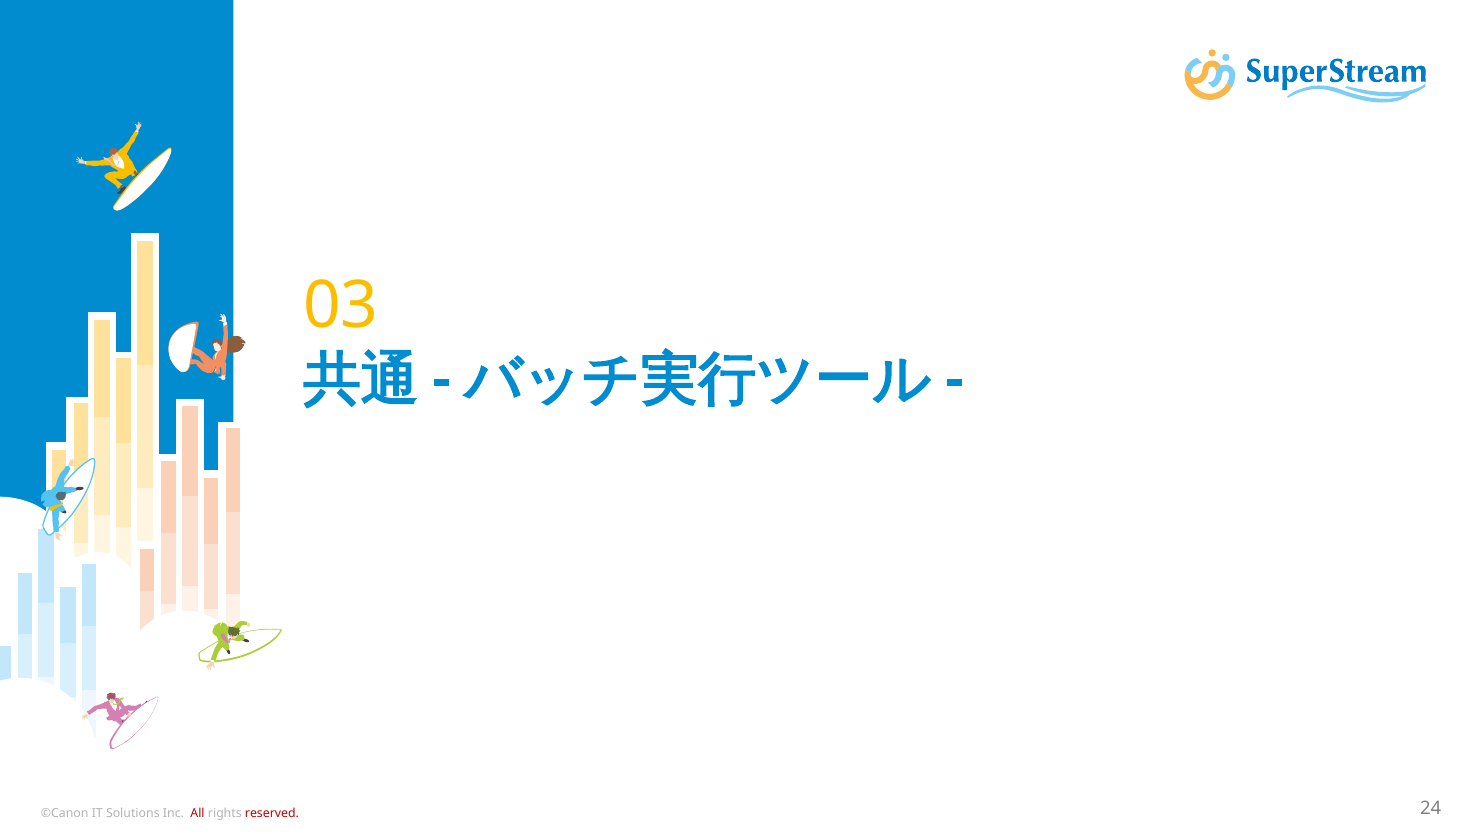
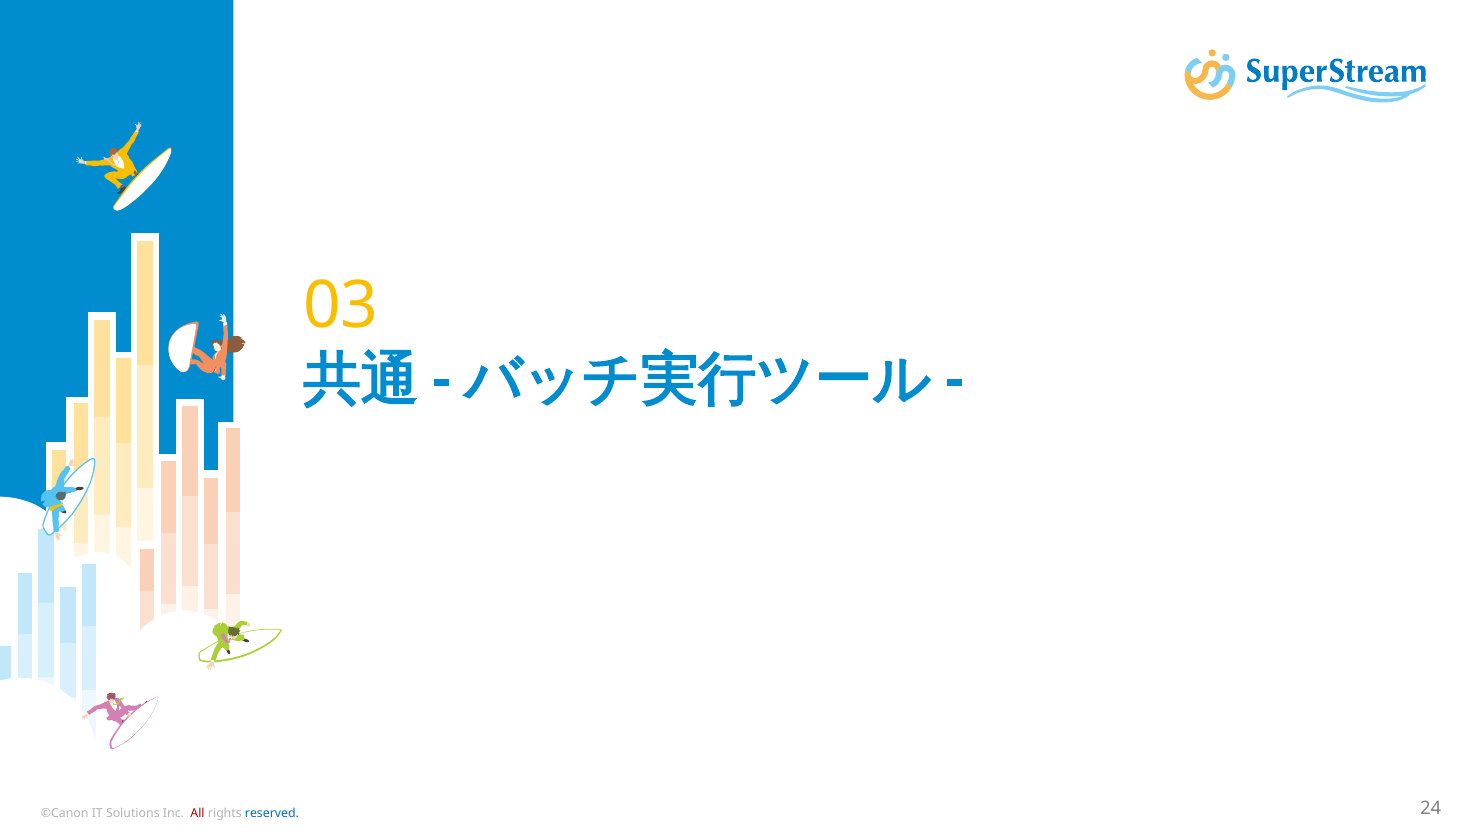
reserved colour: red -> blue
